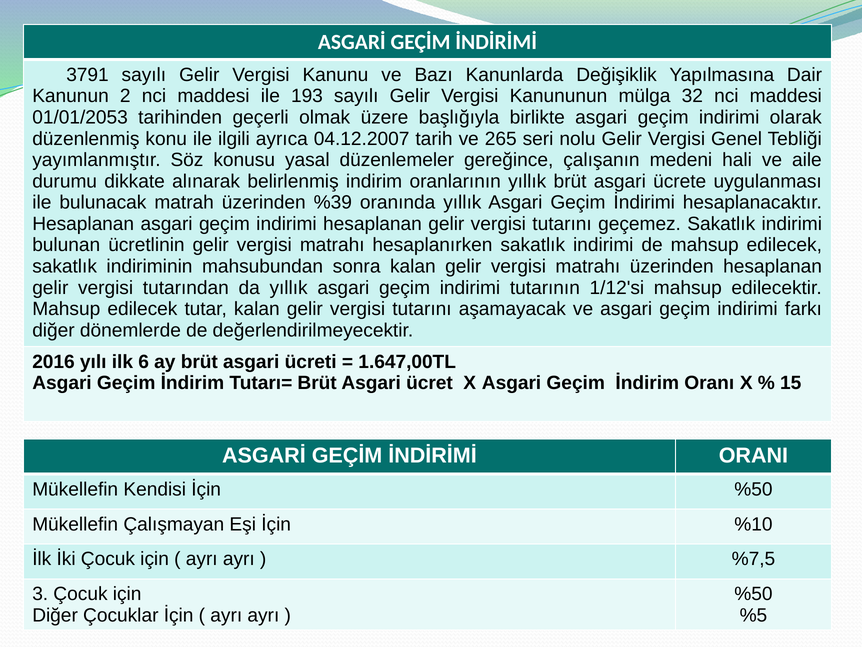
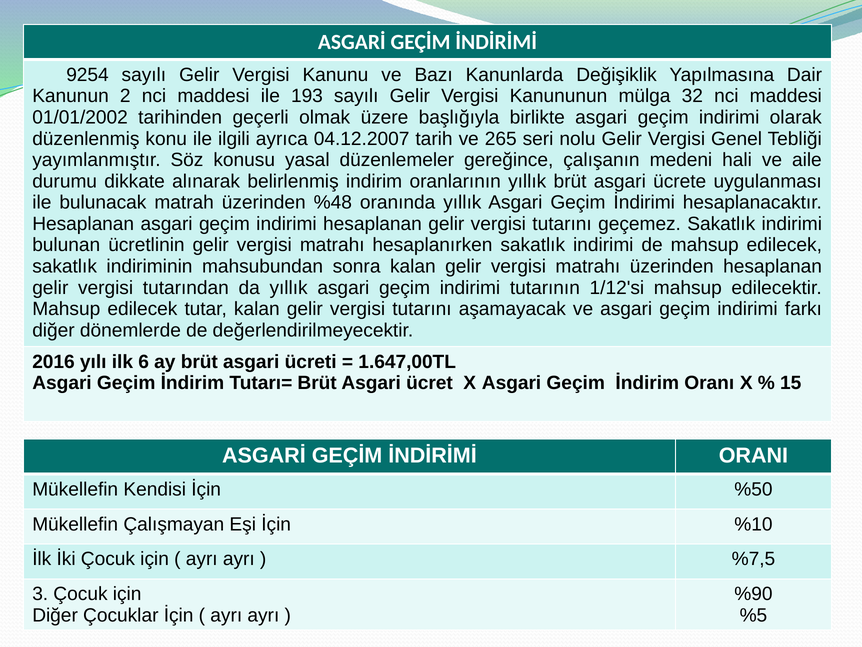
3791: 3791 -> 9254
01/01/2053: 01/01/2053 -> 01/01/2002
%39: %39 -> %48
%50 at (753, 594): %50 -> %90
